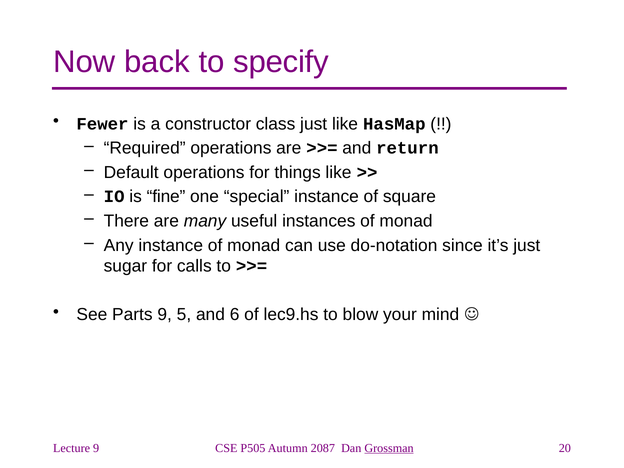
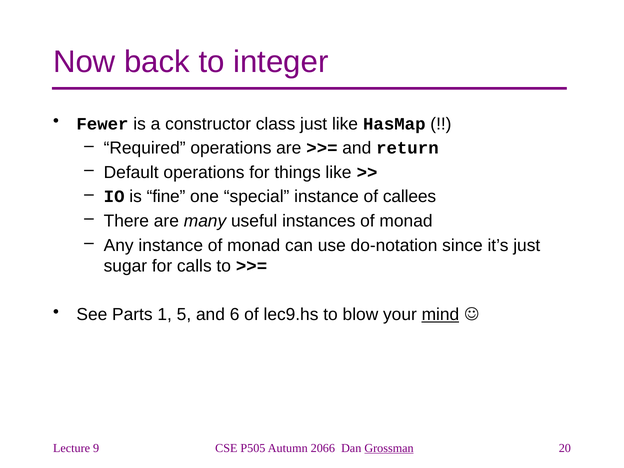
specify: specify -> integer
square: square -> callees
Parts 9: 9 -> 1
mind underline: none -> present
2087: 2087 -> 2066
